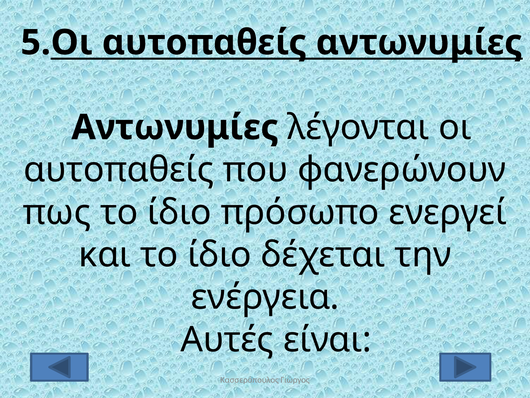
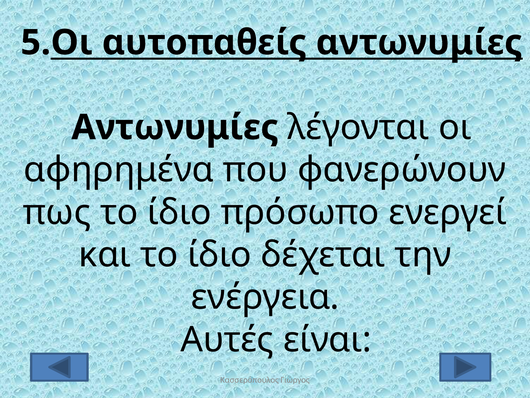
αυτοπαθείς at (119, 170): αυτοπαθείς -> αφηρημένα
